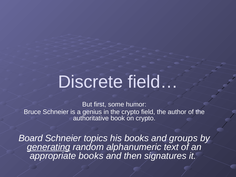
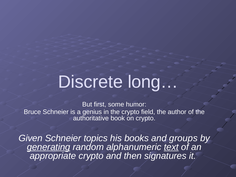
field…: field… -> long…
Board: Board -> Given
text underline: none -> present
appropriate books: books -> crypto
